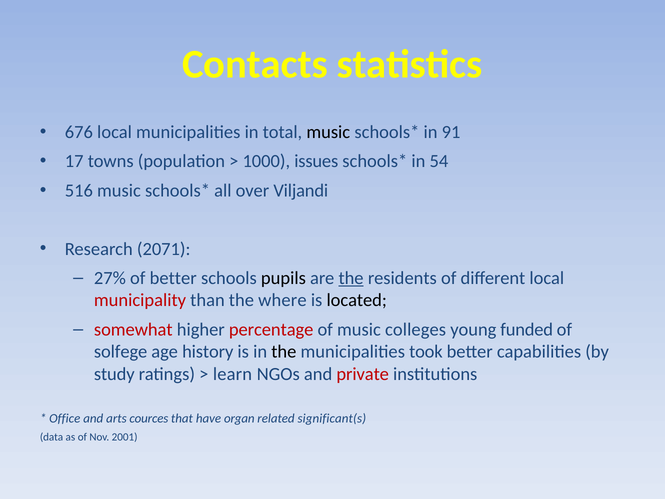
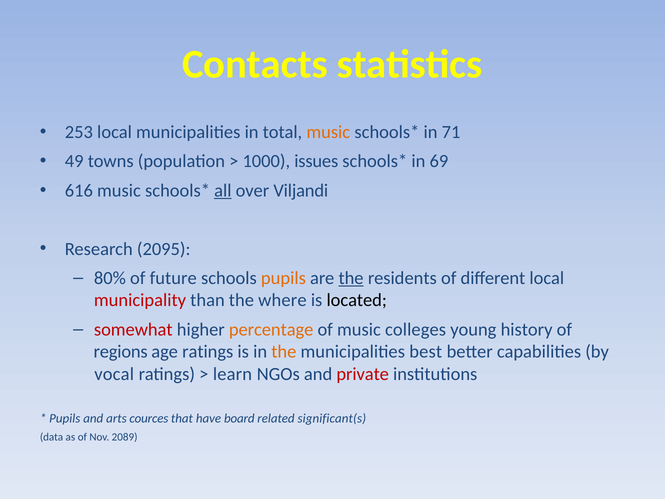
676: 676 -> 253
music at (328, 132) colour: black -> orange
91: 91 -> 71
17: 17 -> 49
54: 54 -> 69
516: 516 -> 616
all underline: none -> present
2071: 2071 -> 2095
27%: 27% -> 80%
of better: better -> future
pupils at (283, 278) colour: black -> orange
percentage colour: red -> orange
funded: funded -> history
solfege: solfege -> regions
age history: history -> ratings
the at (284, 352) colour: black -> orange
took: took -> best
study: study -> vocal
Office at (65, 418): Office -> Pupils
organ: organ -> board
2001: 2001 -> 2089
